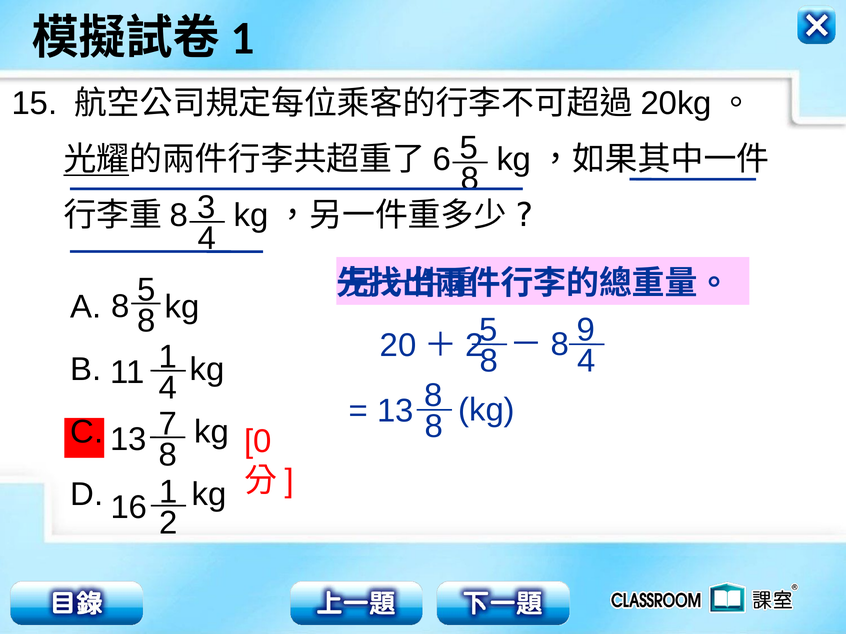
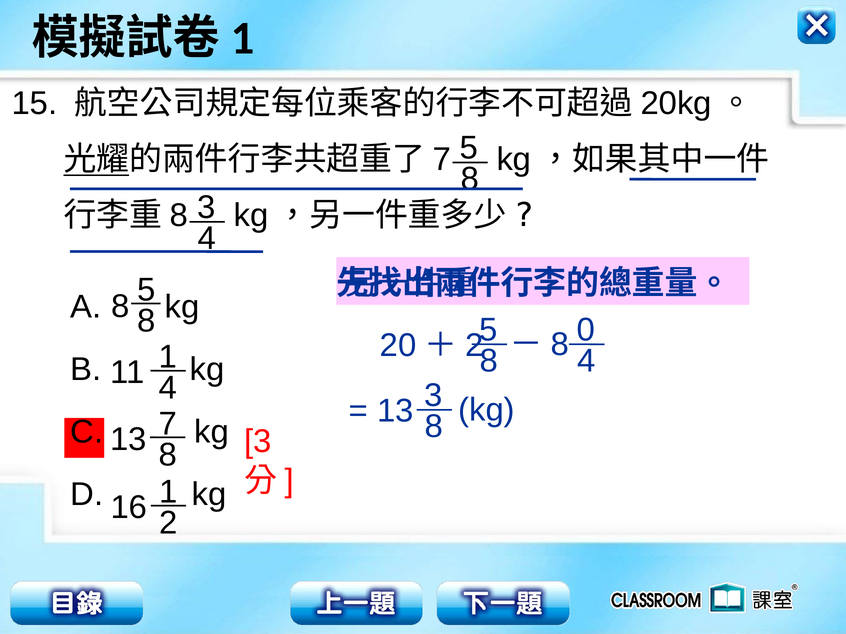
6 at (442, 160): 6 -> 7
9: 9 -> 0
13 8: 8 -> 3
0 at (258, 442): 0 -> 3
